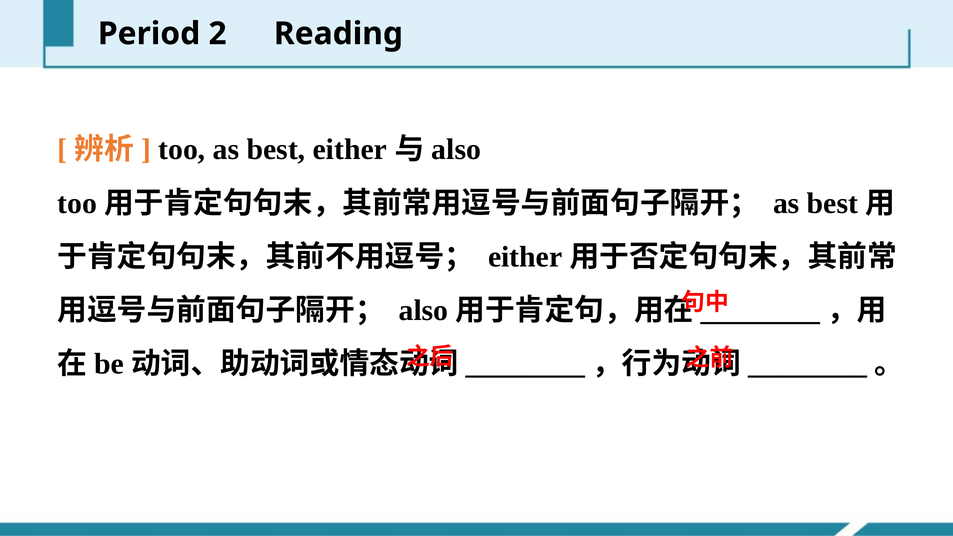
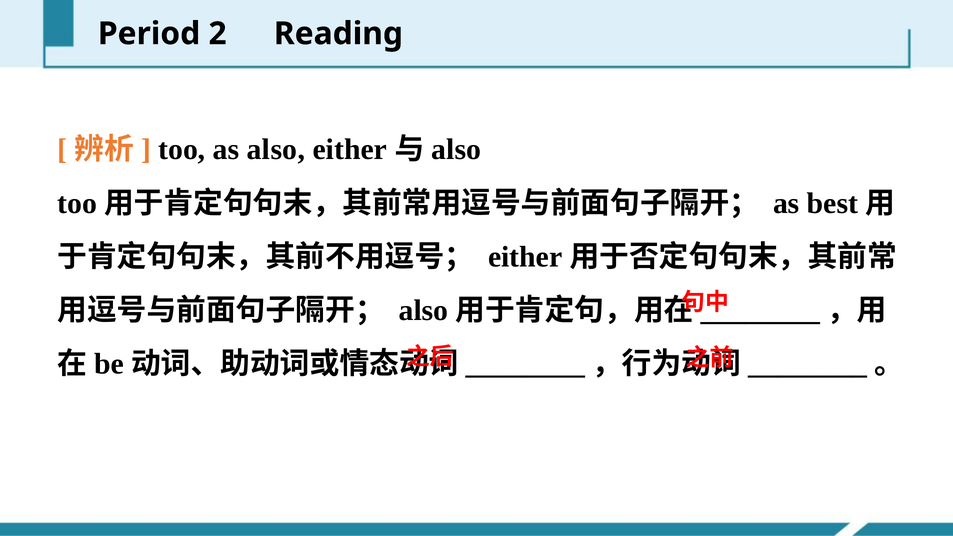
too as best: best -> also
